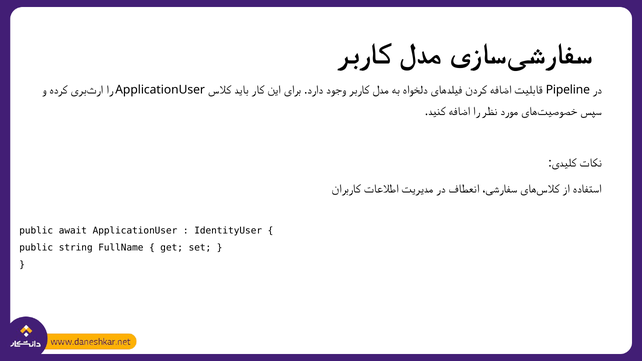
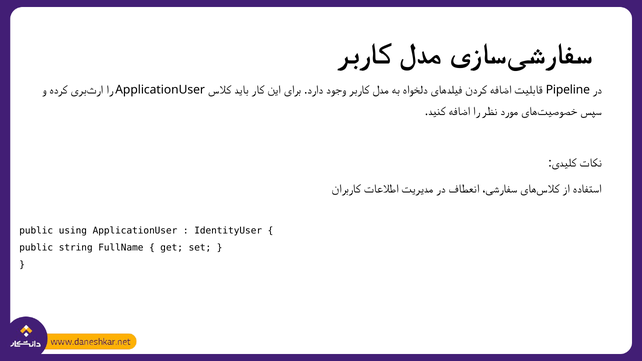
await: await -> using
